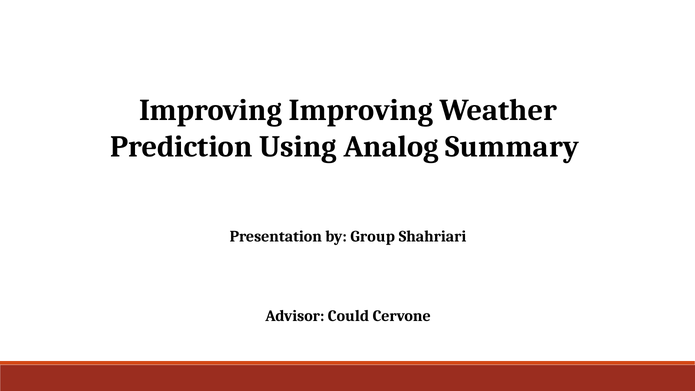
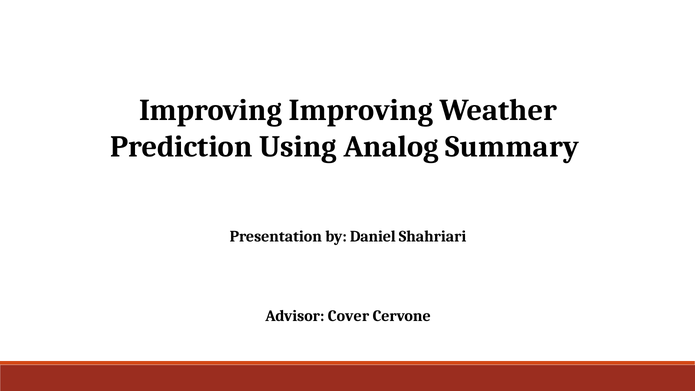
Group: Group -> Daniel
Could: Could -> Cover
